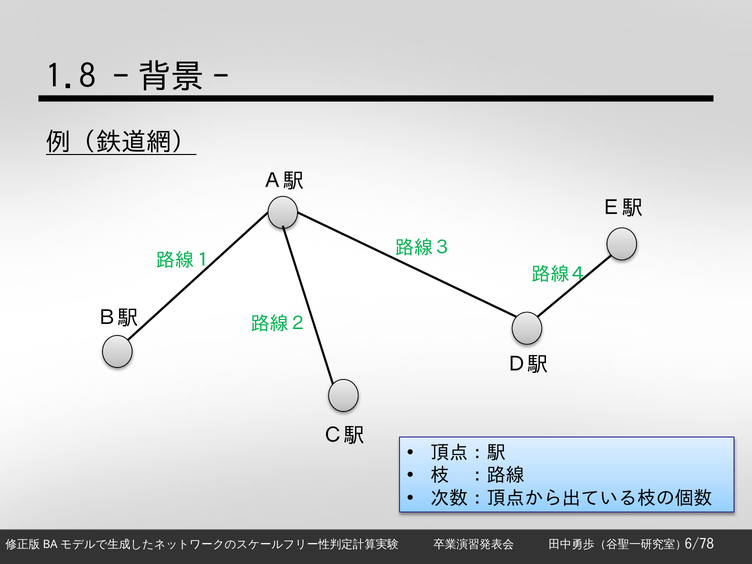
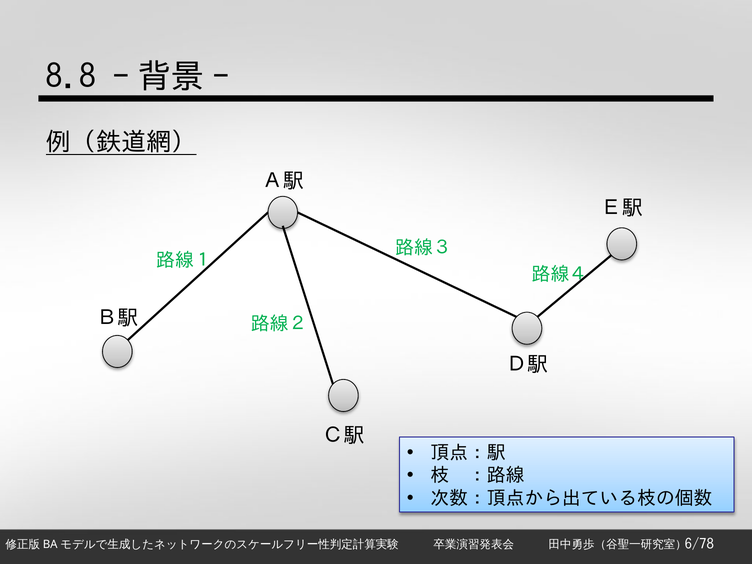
1.8: 1.8 -> 8.8
